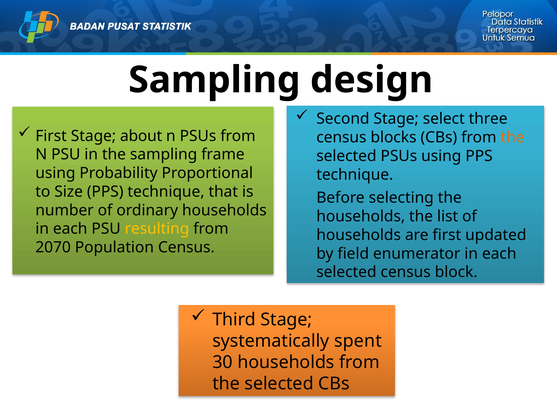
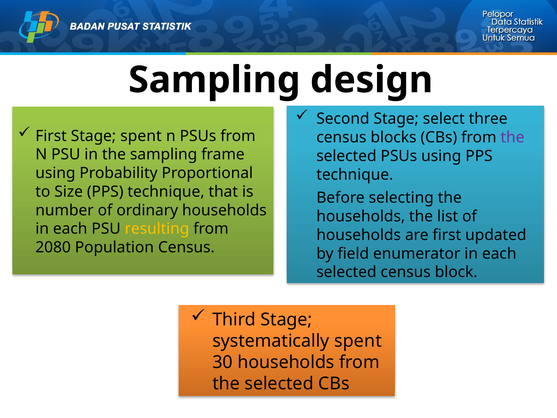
Stage about: about -> spent
the at (513, 137) colour: orange -> purple
2070: 2070 -> 2080
